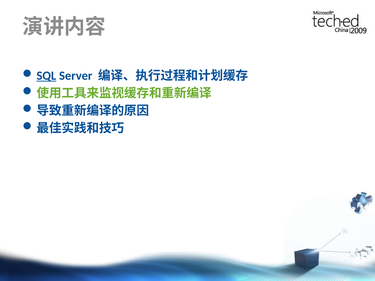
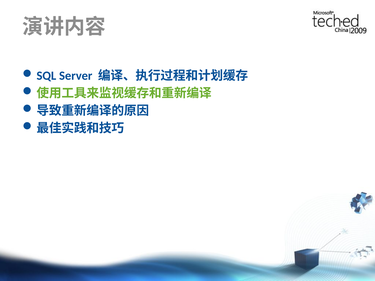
SQL underline: present -> none
